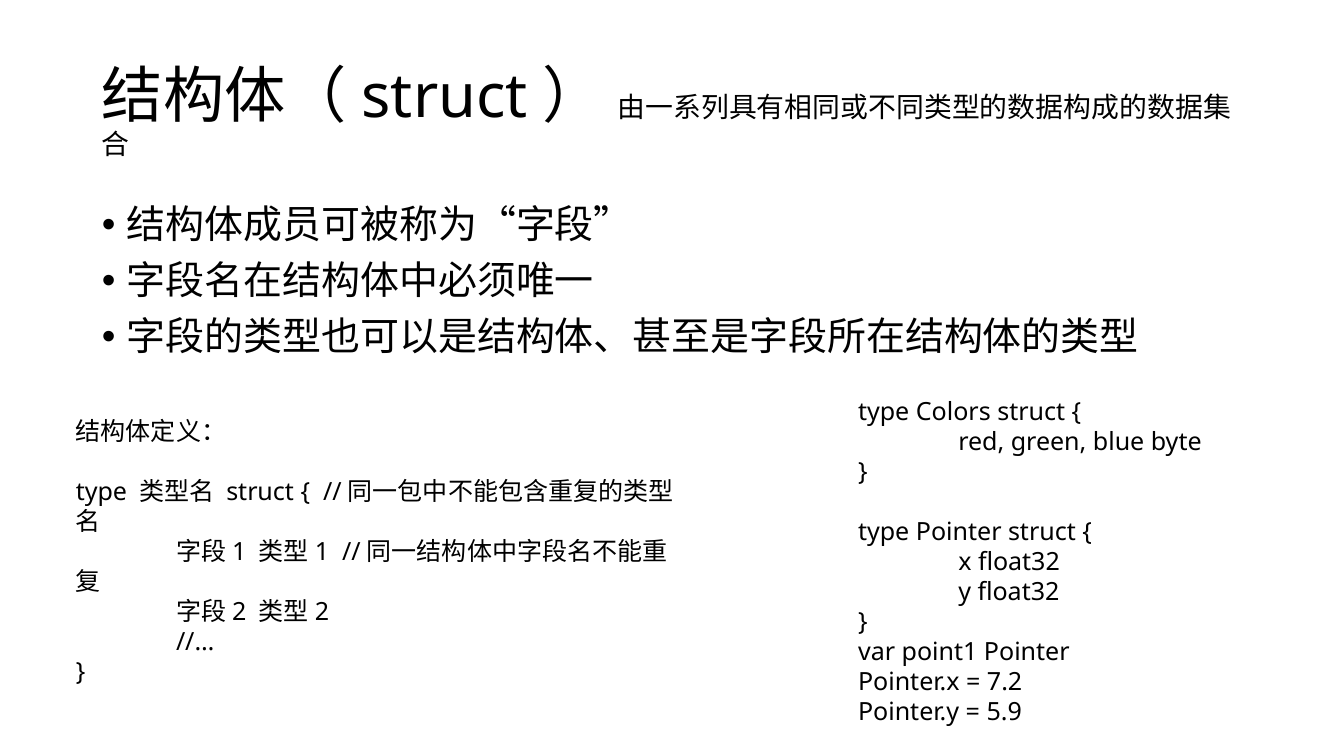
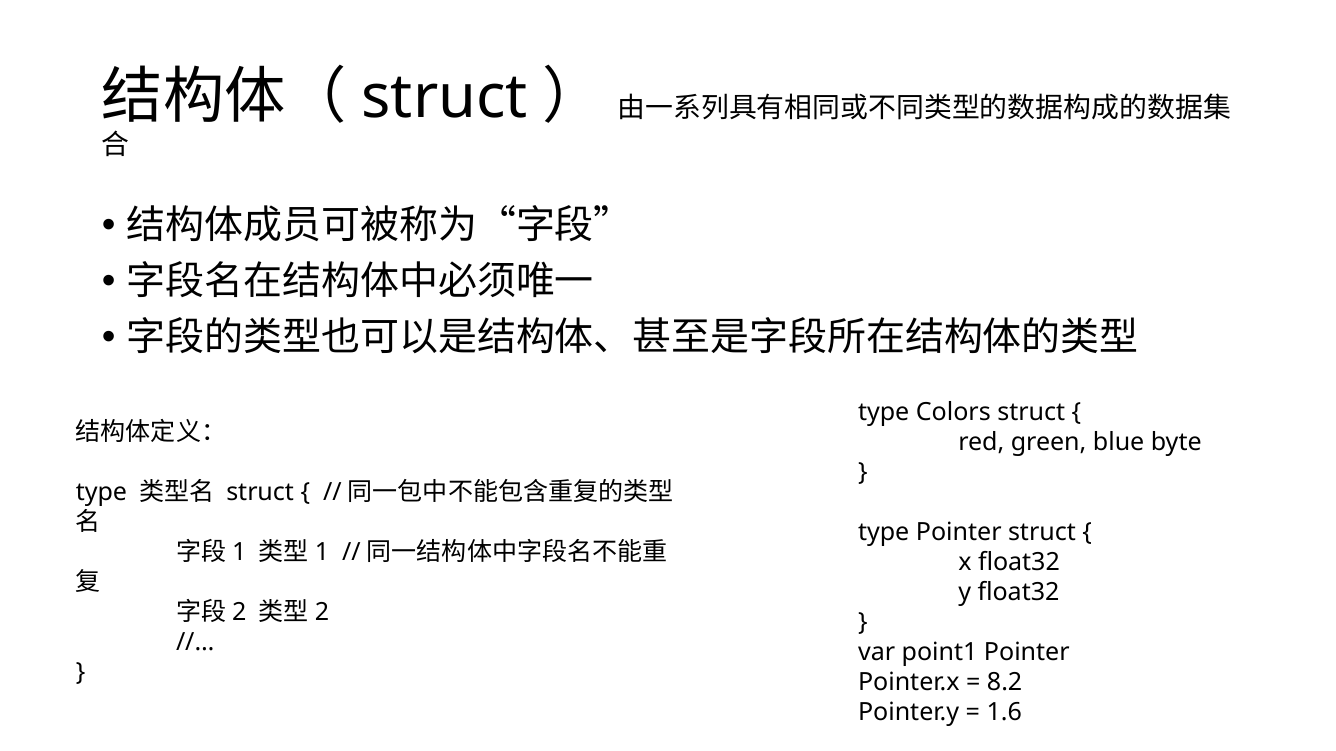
7.2: 7.2 -> 8.2
5.9: 5.9 -> 1.6
